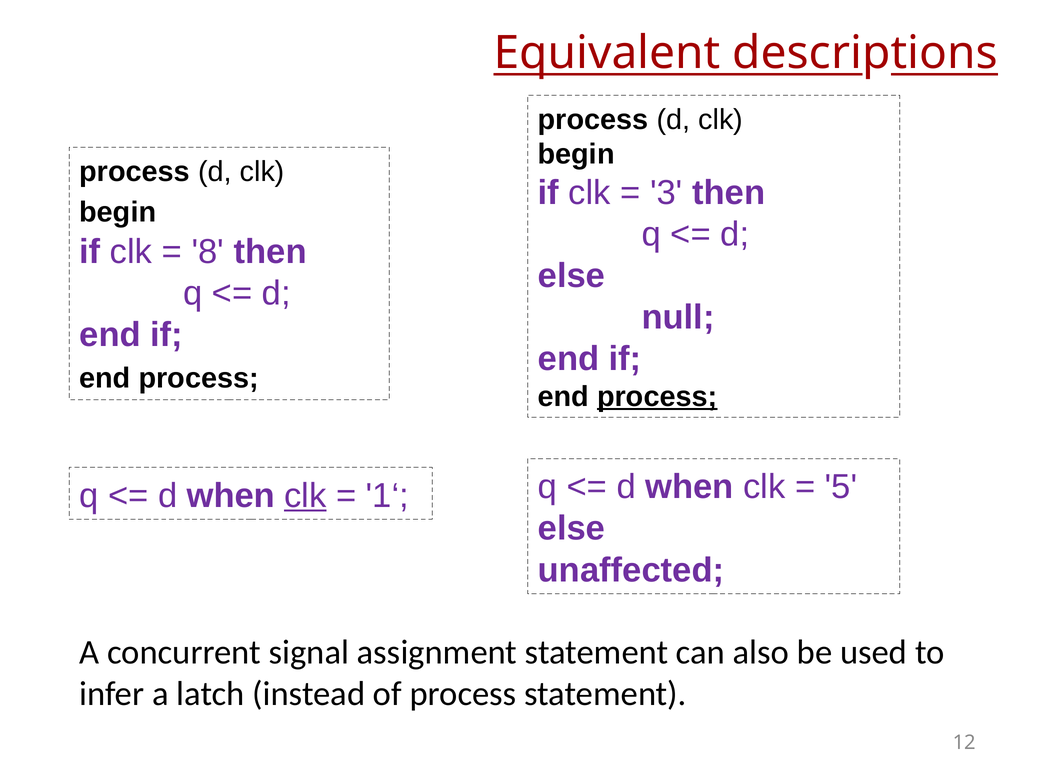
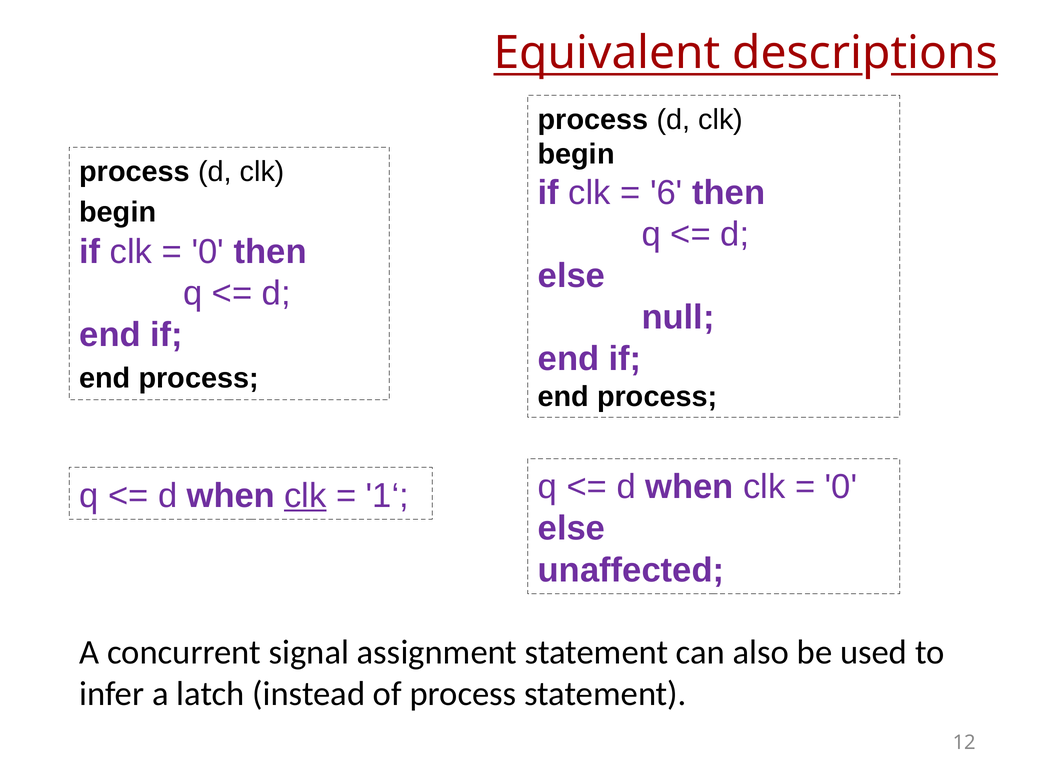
3: 3 -> 6
8 at (208, 251): 8 -> 0
process at (657, 396) underline: present -> none
5 at (841, 487): 5 -> 0
